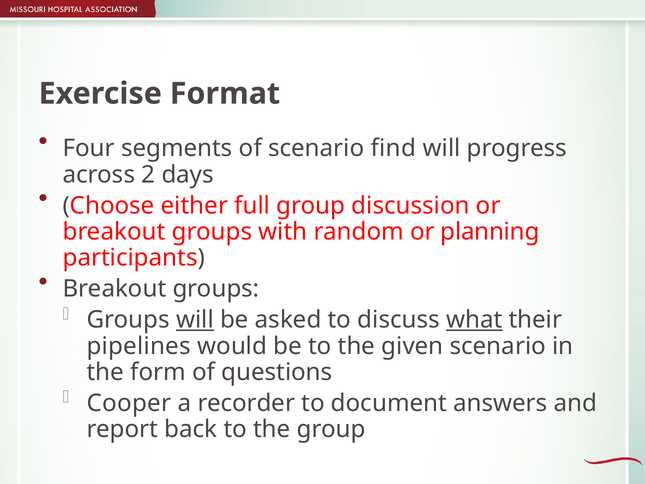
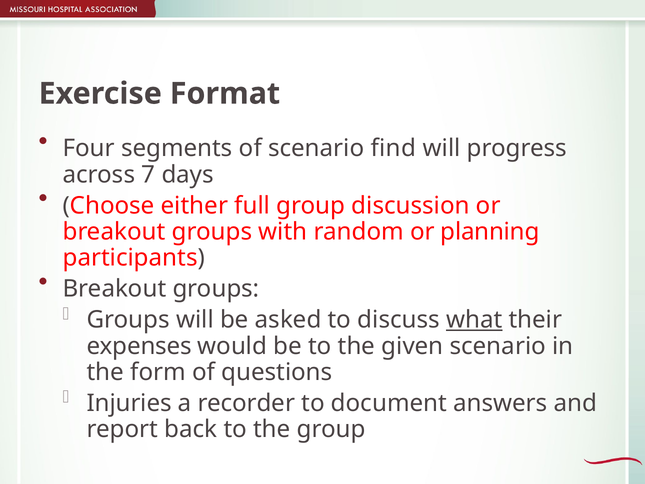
2: 2 -> 7
will at (195, 320) underline: present -> none
pipelines: pipelines -> expenses
Cooper: Cooper -> Injuries
